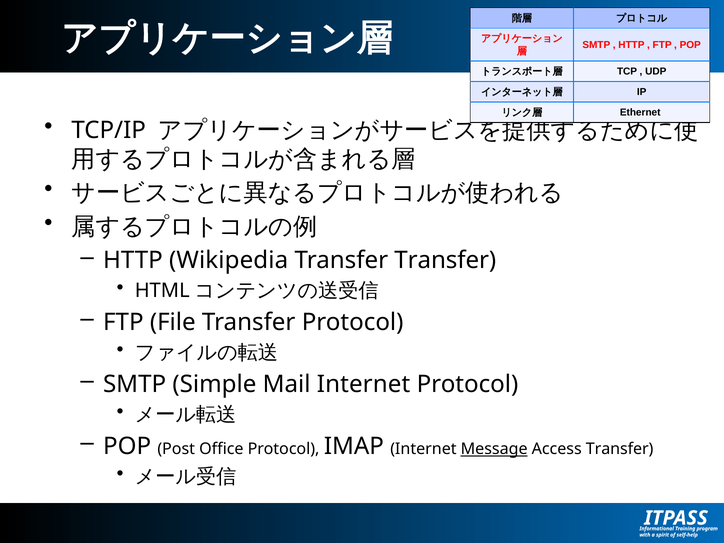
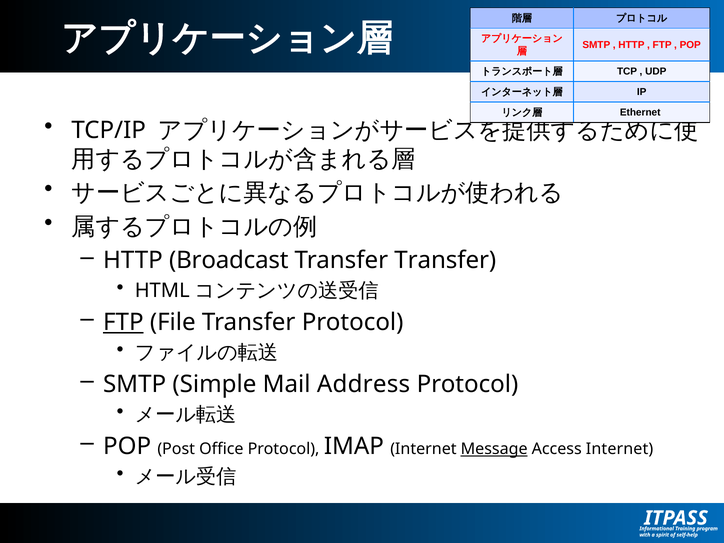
Wikipedia: Wikipedia -> Broadcast
FTP at (123, 322) underline: none -> present
Mail Internet: Internet -> Address
Access Transfer: Transfer -> Internet
